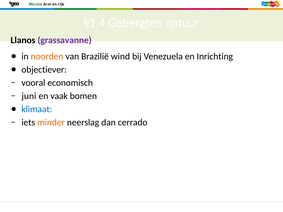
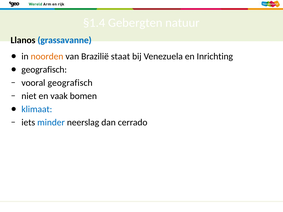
grassavanne colour: purple -> blue
wind: wind -> staat
objectiever at (44, 70): objectiever -> geografisch
vooral economisch: economisch -> geografisch
juni: juni -> niet
minder colour: orange -> blue
